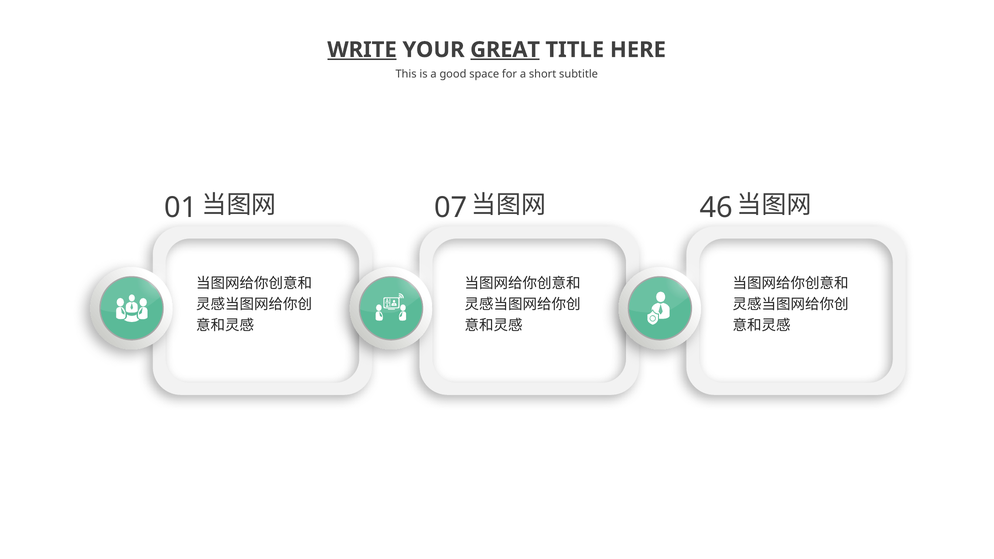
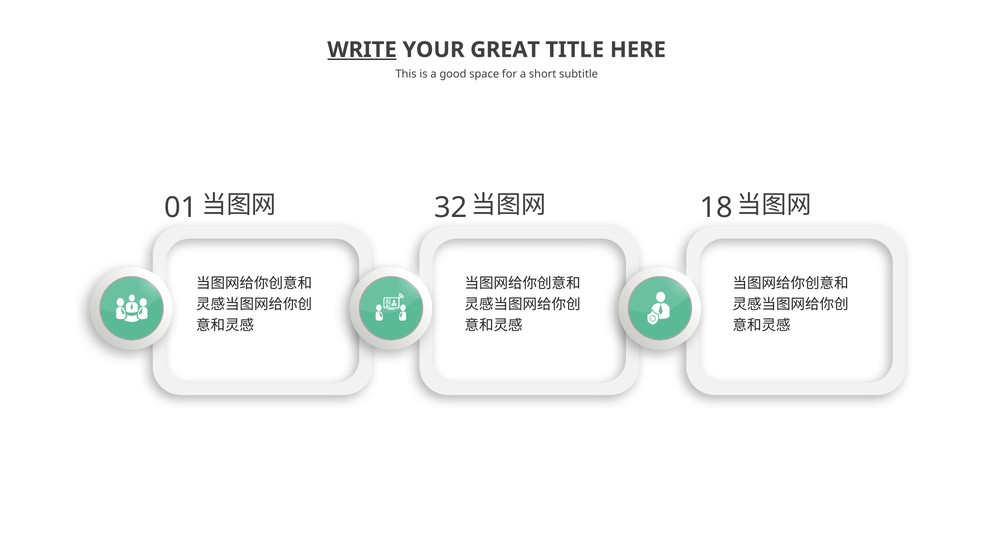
GREAT underline: present -> none
07: 07 -> 32
46: 46 -> 18
